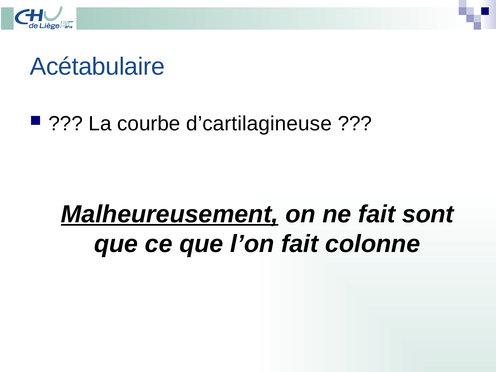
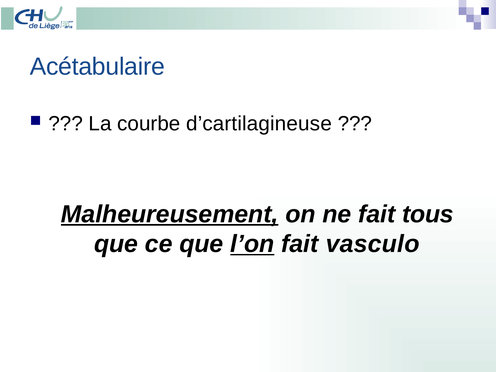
sont: sont -> tous
l’on underline: none -> present
colonne: colonne -> vasculo
